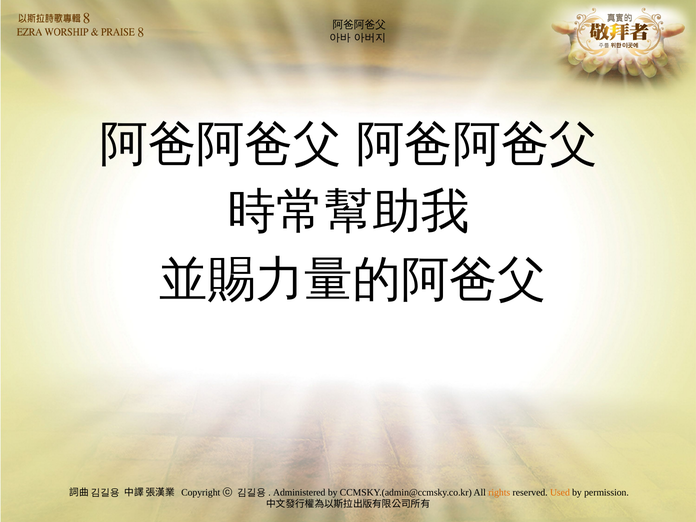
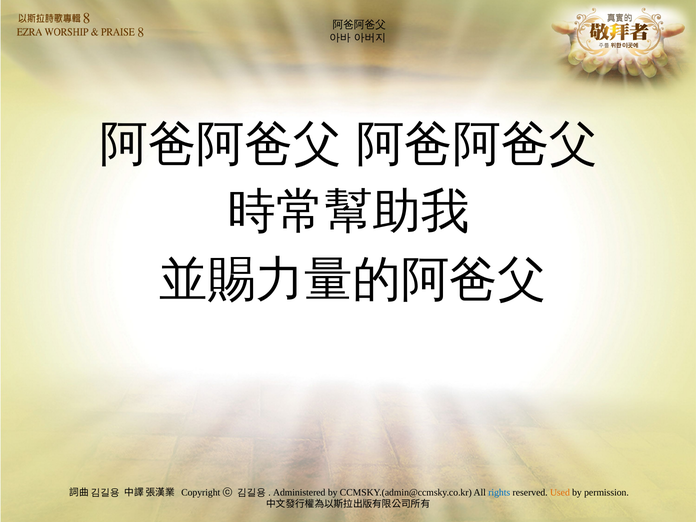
rights colour: orange -> blue
